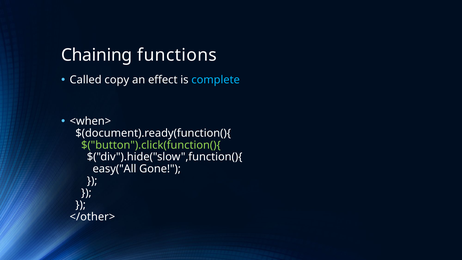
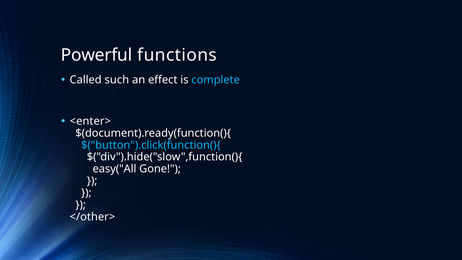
Chaining: Chaining -> Powerful
copy: copy -> such
<when>: <when> -> <enter>
$("button").click(function(){ colour: light green -> light blue
